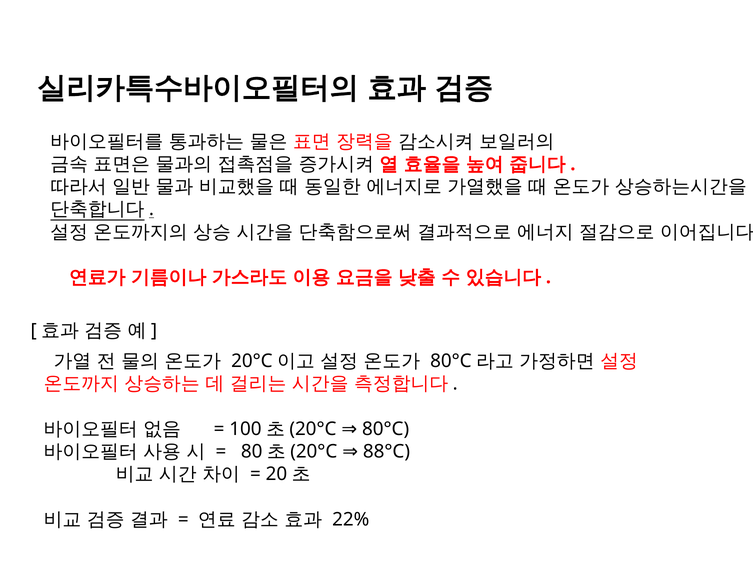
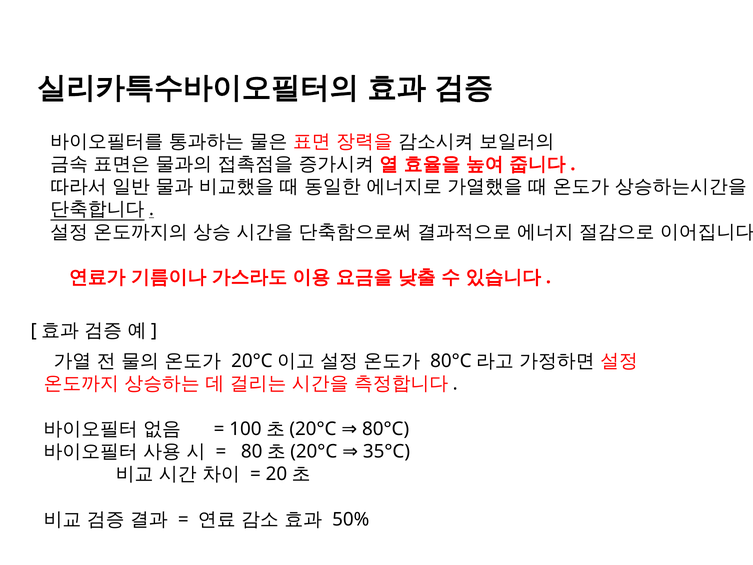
88°C: 88°C -> 35°C
22%: 22% -> 50%
